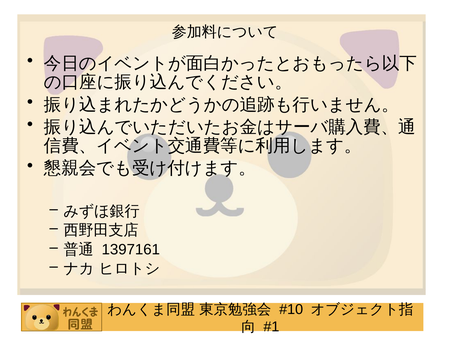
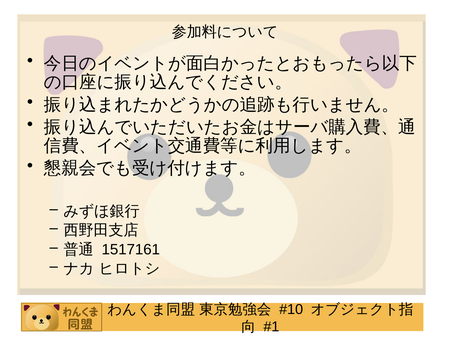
1397161: 1397161 -> 1517161
